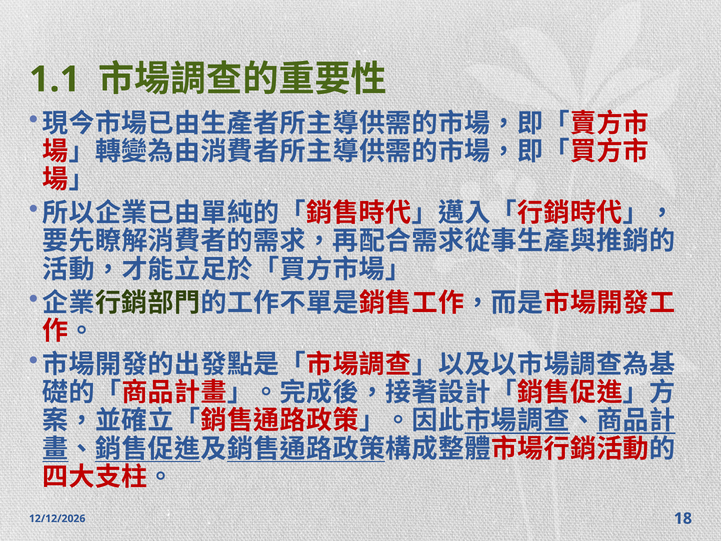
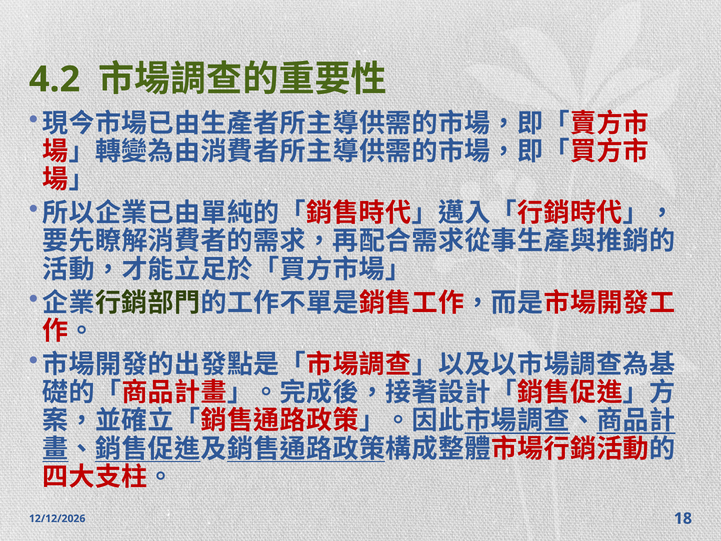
1.1: 1.1 -> 4.2
